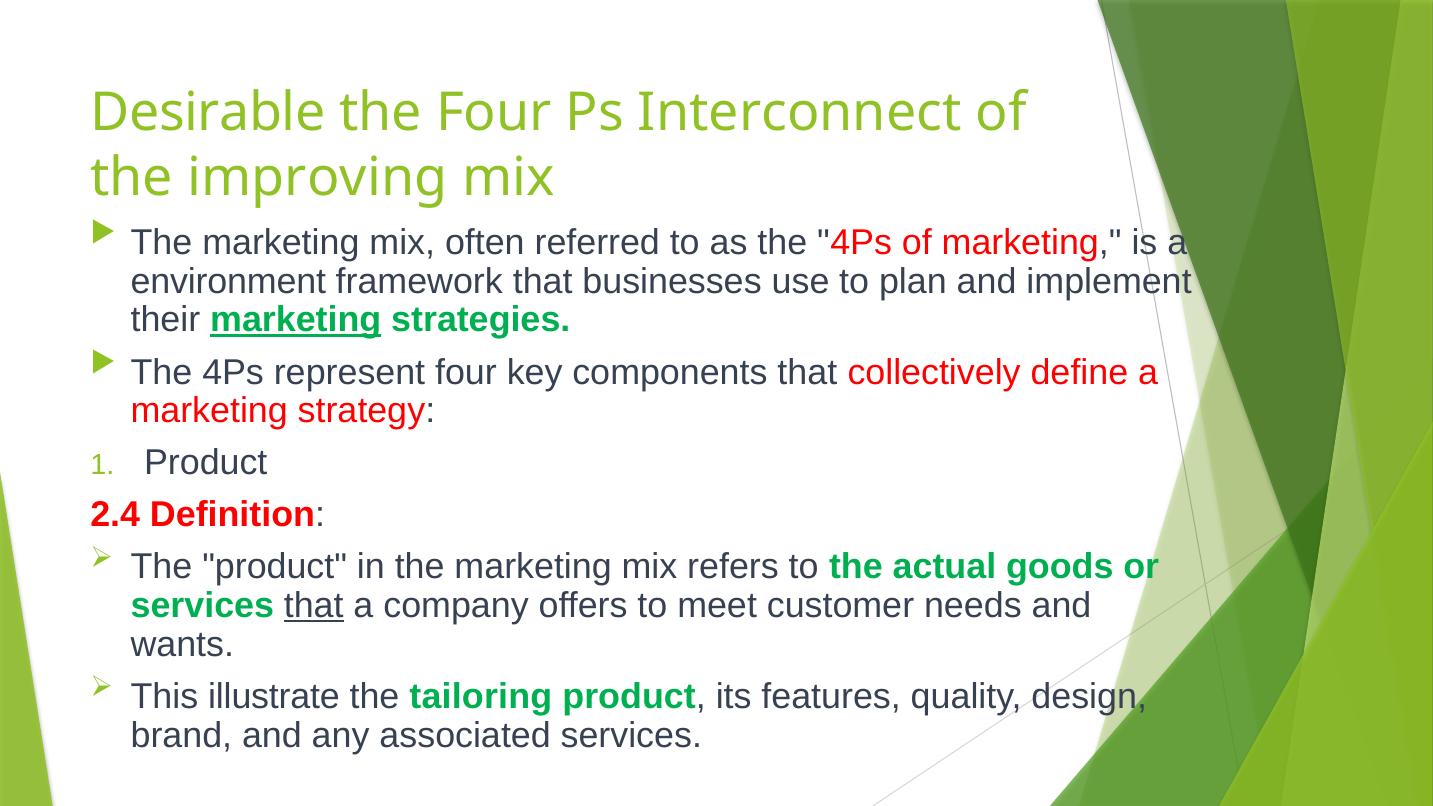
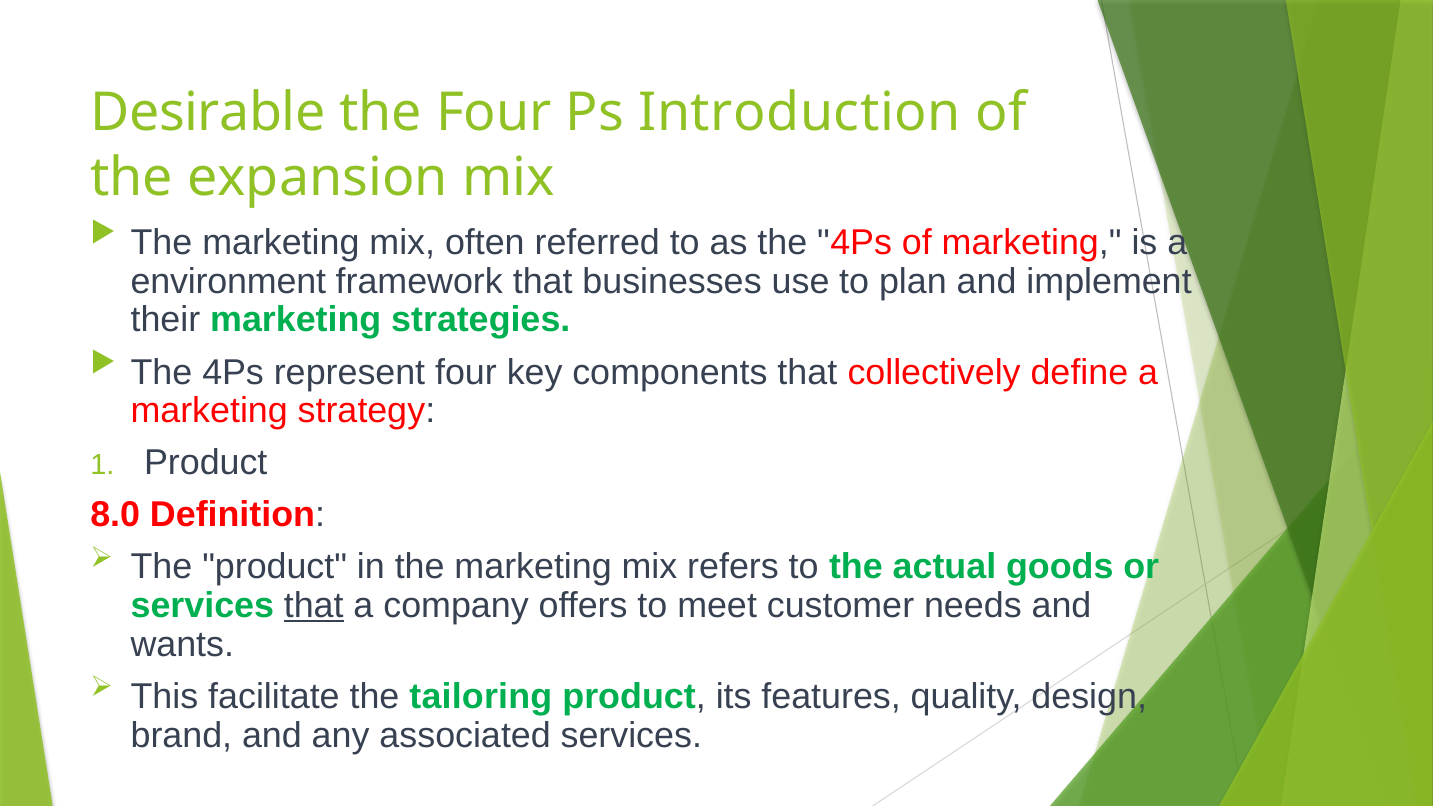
Interconnect: Interconnect -> Introduction
improving: improving -> expansion
marketing at (296, 320) underline: present -> none
2.4: 2.4 -> 8.0
illustrate: illustrate -> facilitate
